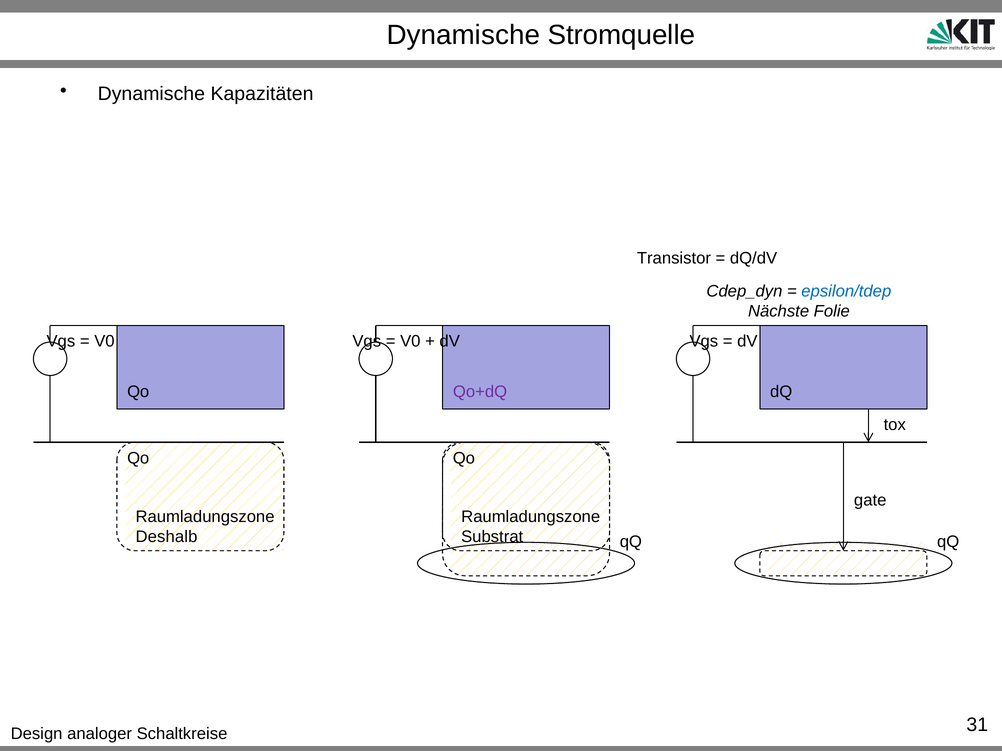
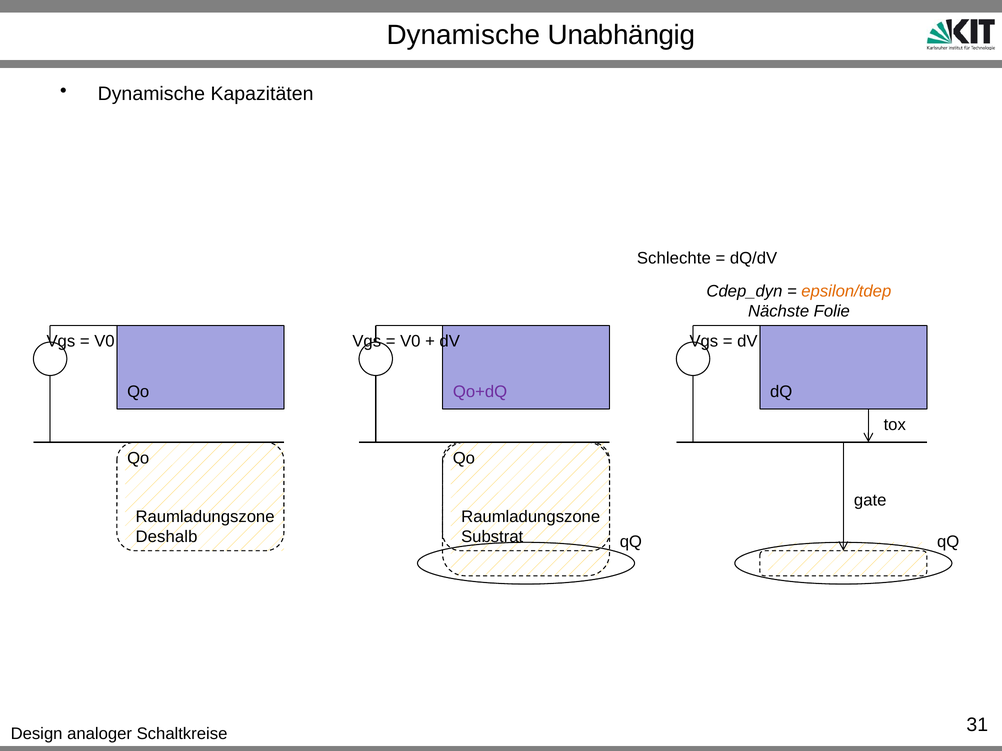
Stromquelle: Stromquelle -> Unabhängig
Transistor: Transistor -> Schlechte
epsilon/tdep colour: blue -> orange
